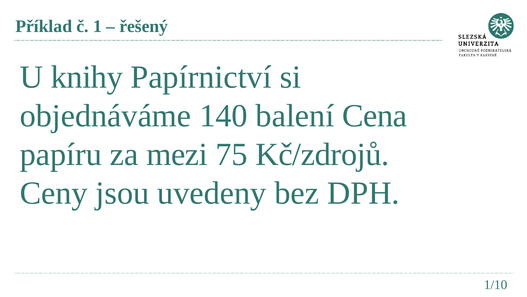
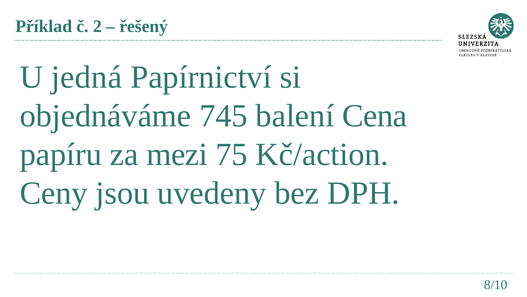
1: 1 -> 2
knihy: knihy -> jedná
140: 140 -> 745
Kč/zdrojů: Kč/zdrojů -> Kč/action
1/10: 1/10 -> 8/10
